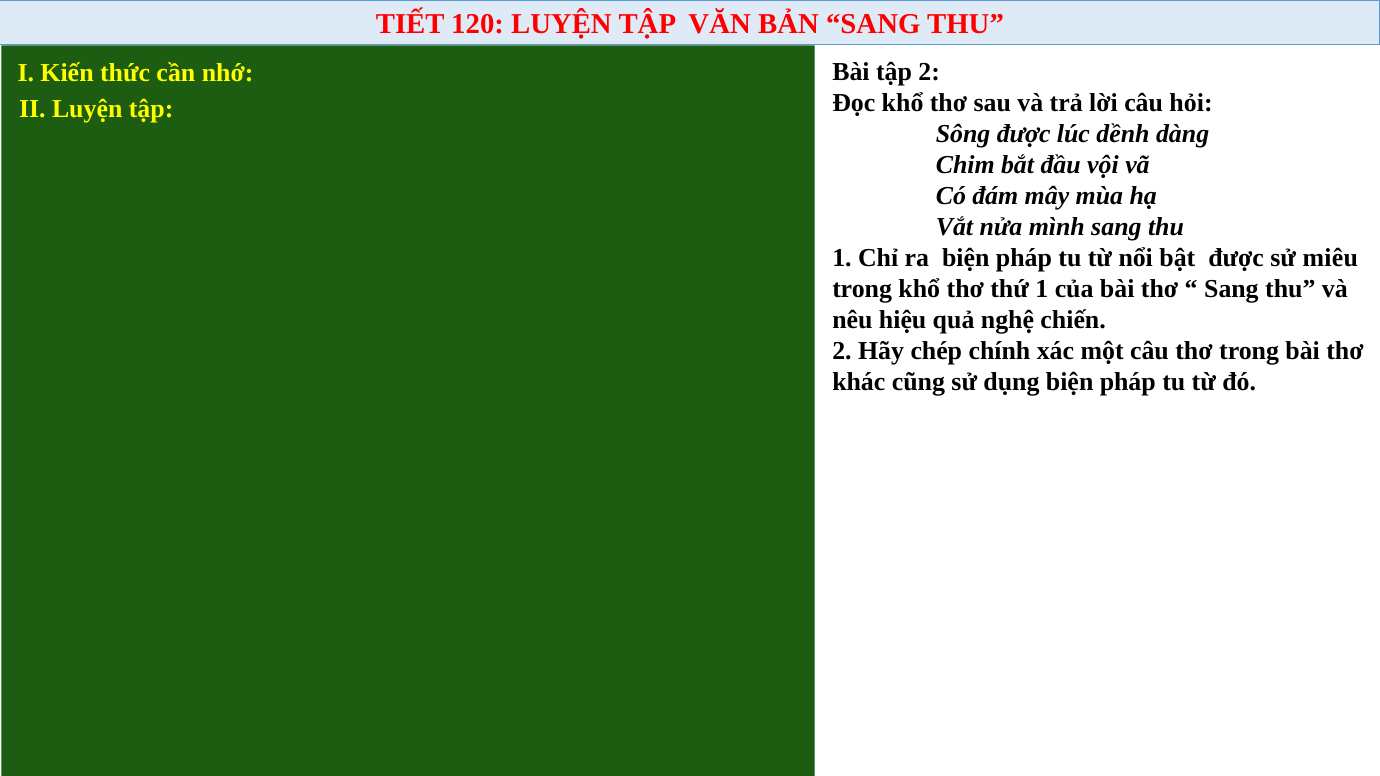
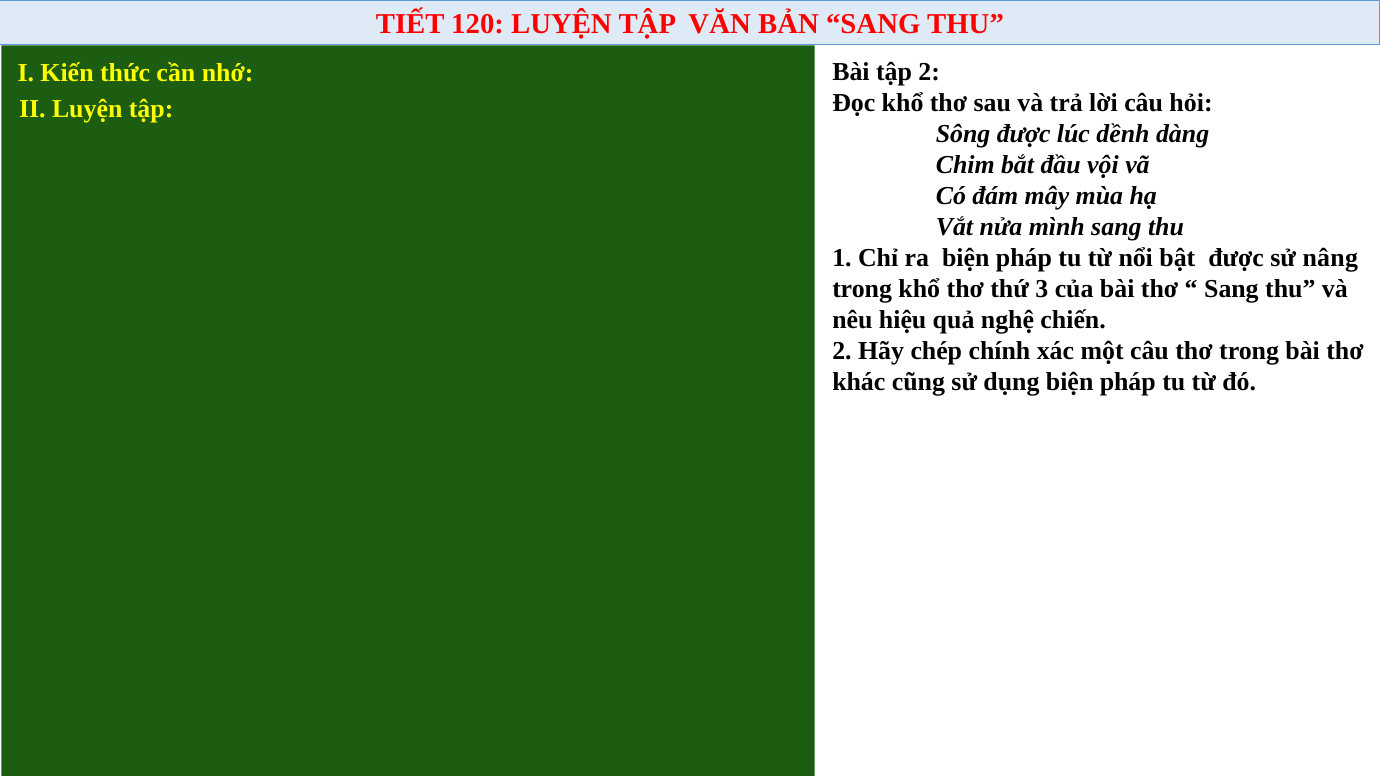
miêu: miêu -> nâng
thứ 1: 1 -> 3
